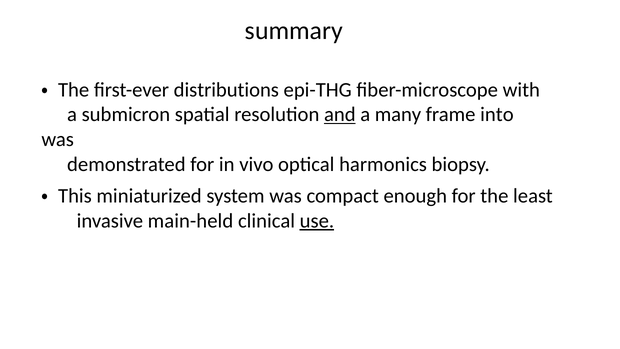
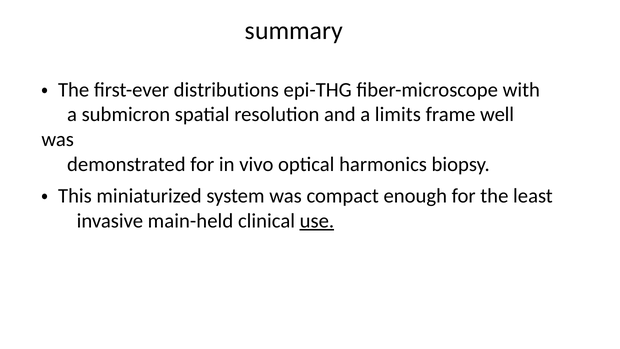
and underline: present -> none
many: many -> limits
into: into -> well
